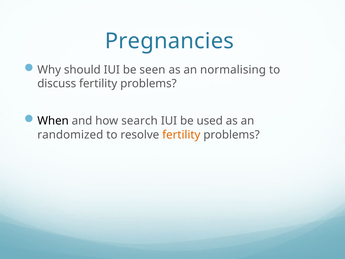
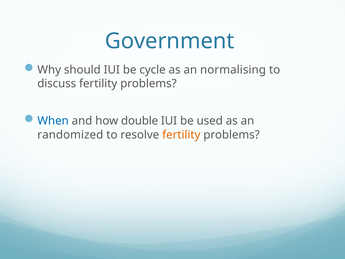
Pregnancies: Pregnancies -> Government
seen: seen -> cycle
When colour: black -> blue
search: search -> double
